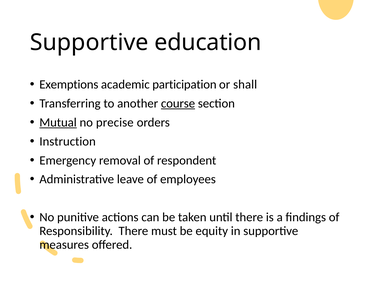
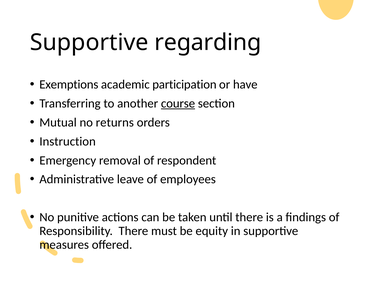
education: education -> regarding
shall: shall -> have
Mutual underline: present -> none
precise: precise -> returns
